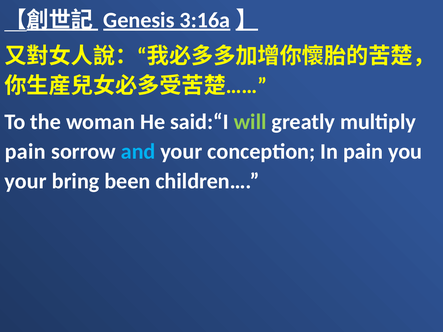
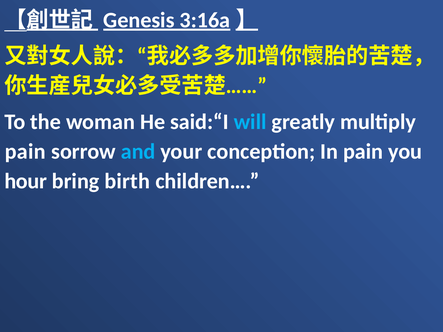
will colour: light green -> light blue
your at (26, 181): your -> hour
been: been -> birth
